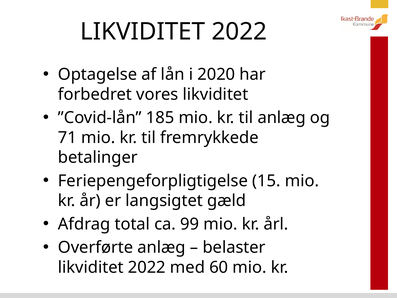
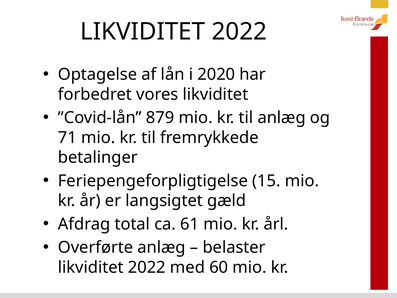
185: 185 -> 879
99: 99 -> 61
